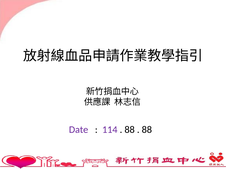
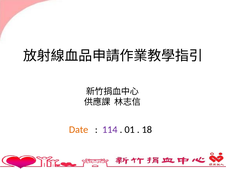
Date colour: purple -> orange
88 at (130, 130): 88 -> 01
88 at (147, 130): 88 -> 18
